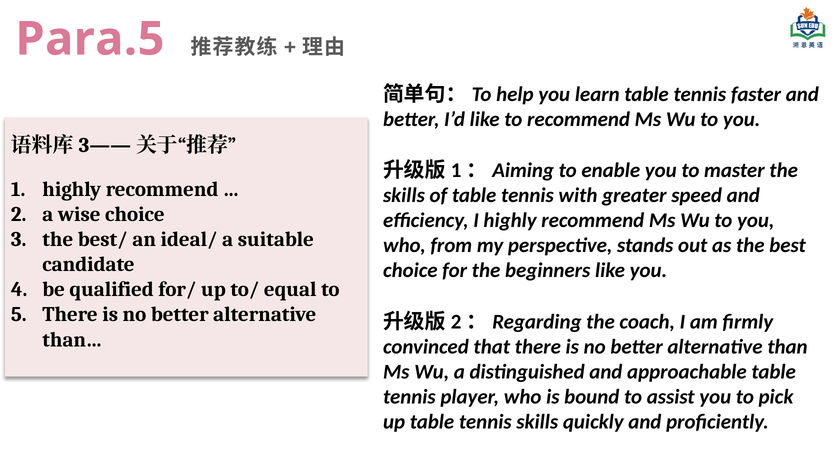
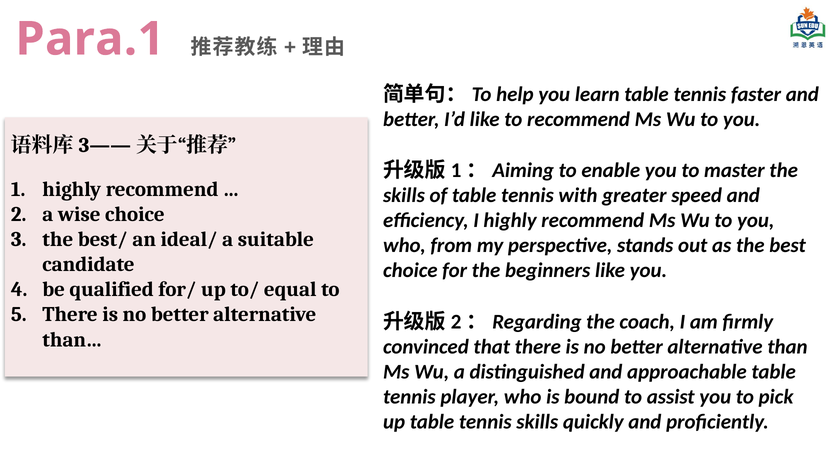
Para.5: Para.5 -> Para.1
